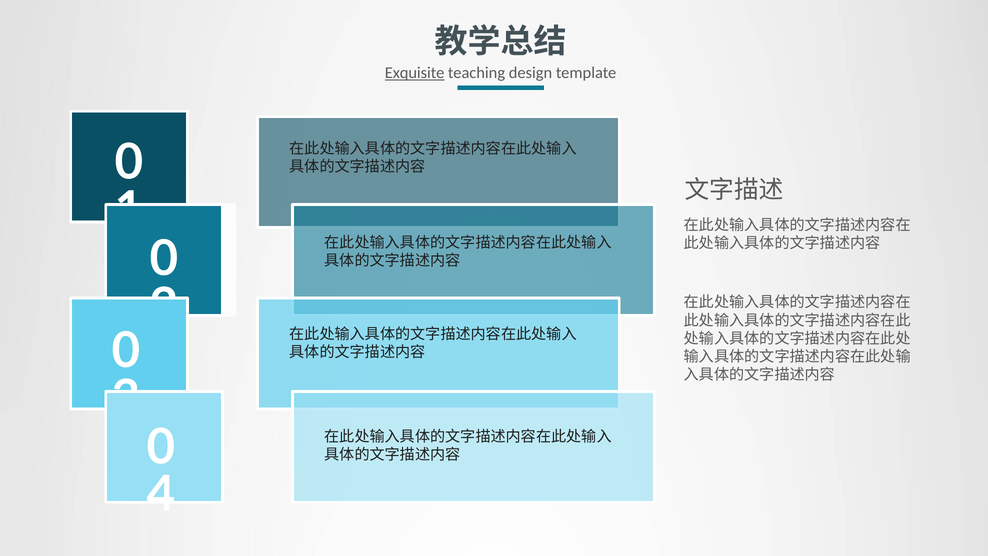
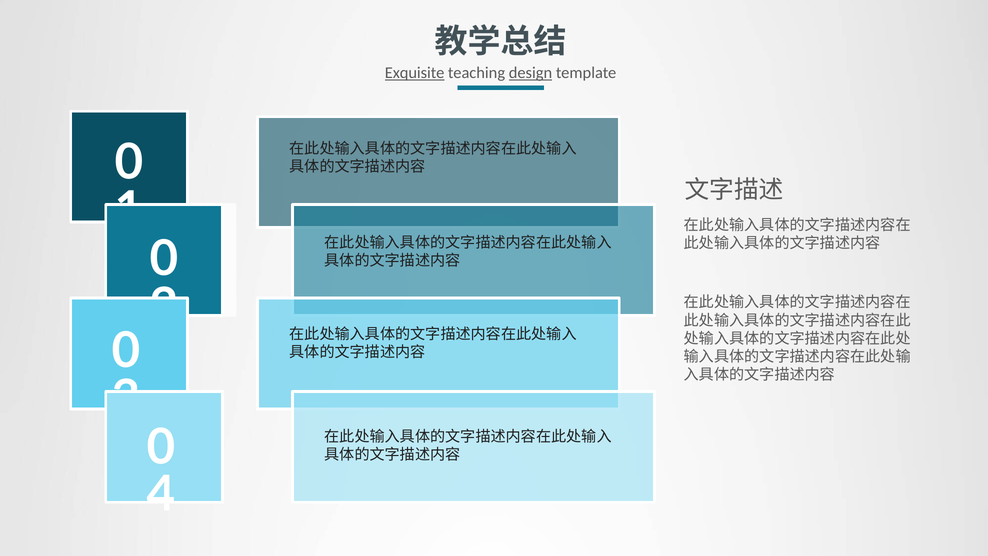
design underline: none -> present
